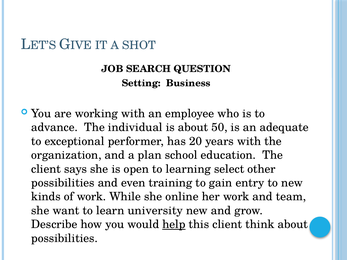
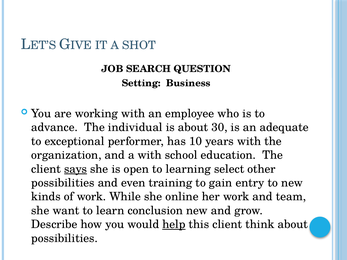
50: 50 -> 30
20: 20 -> 10
a plan: plan -> with
says underline: none -> present
university: university -> conclusion
